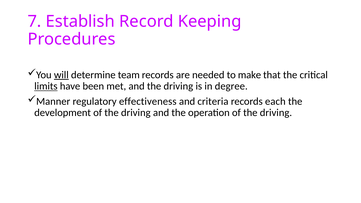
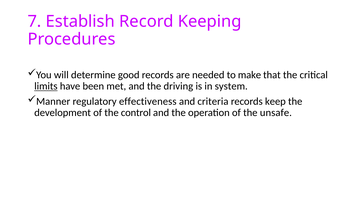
will underline: present -> none
team: team -> good
degree: degree -> system
each: each -> keep
development of the driving: driving -> control
operation of the driving: driving -> unsafe
